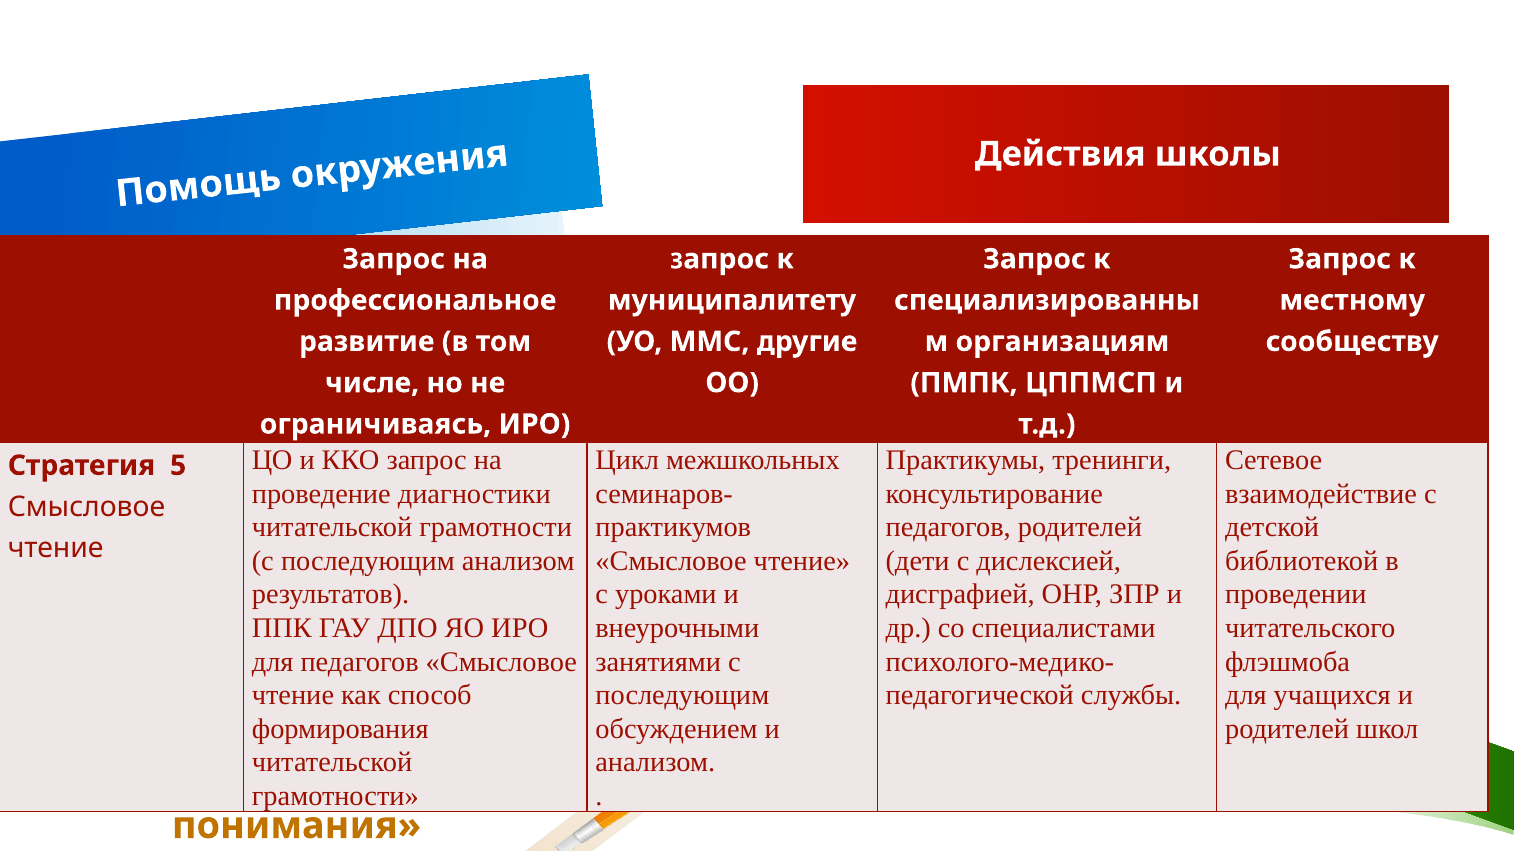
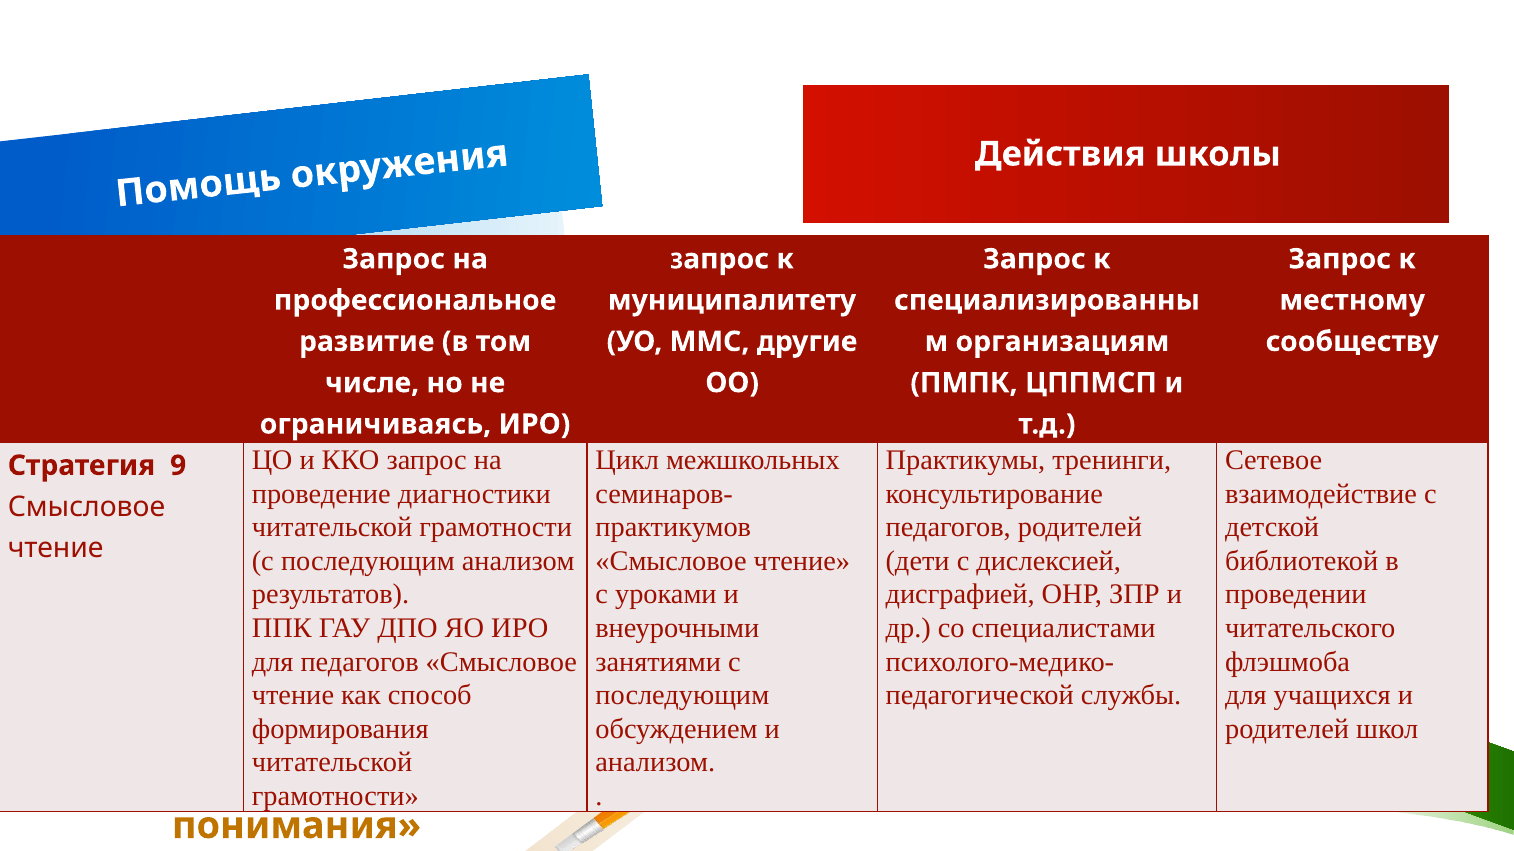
5: 5 -> 9
